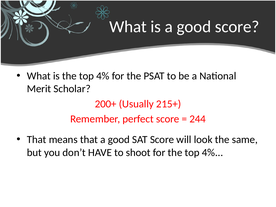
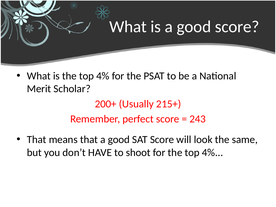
244: 244 -> 243
